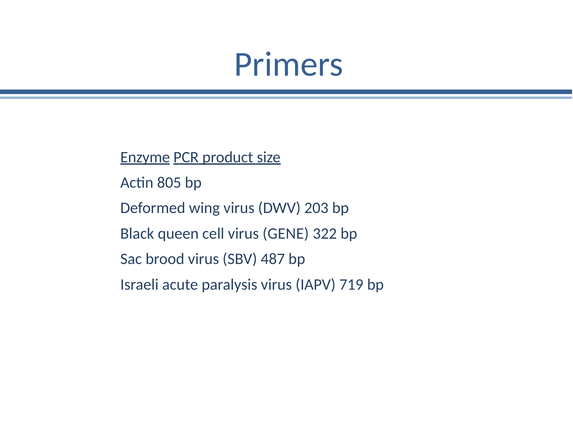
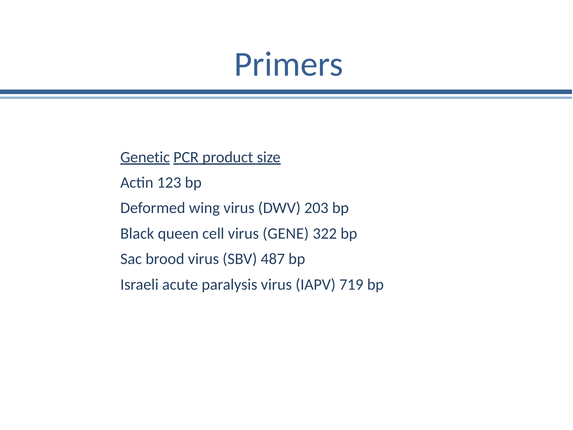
Enzyme: Enzyme -> Genetic
805: 805 -> 123
